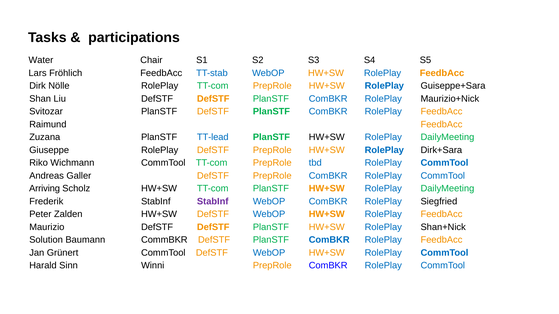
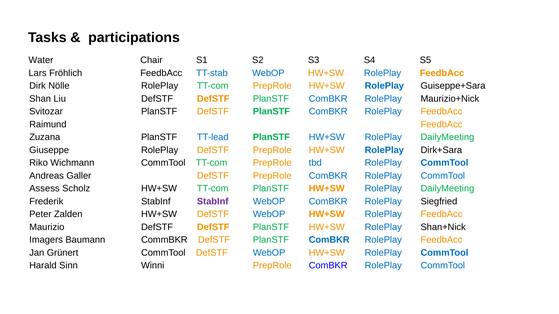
HW+SW at (327, 137) colour: black -> blue
Arriving: Arriving -> Assess
Solution: Solution -> Imagers
